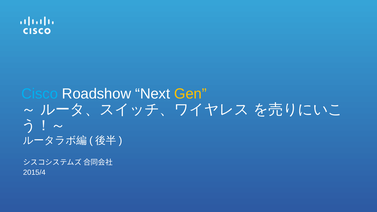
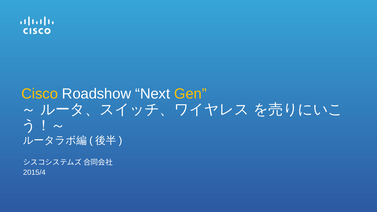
Cisco colour: light blue -> yellow
